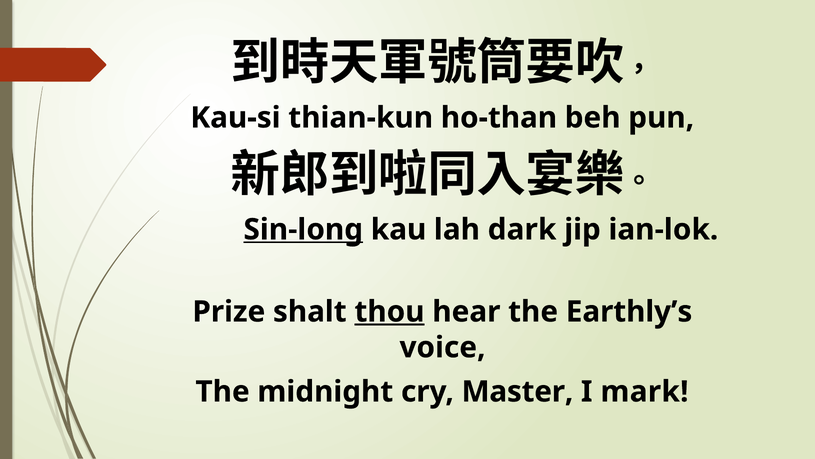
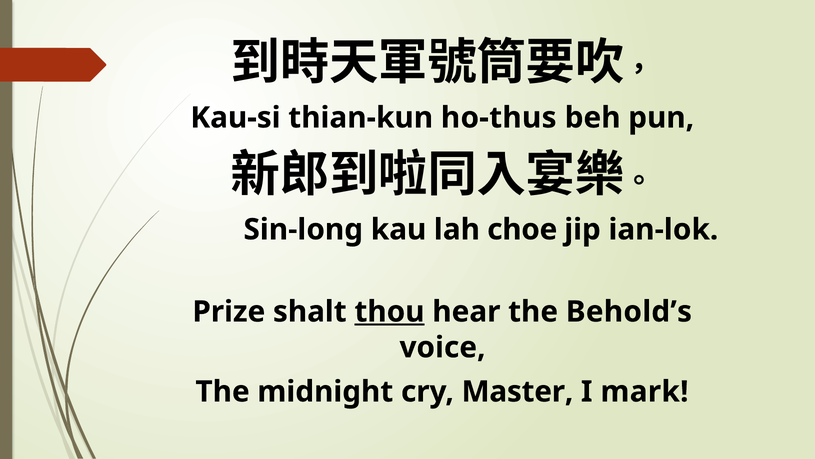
ho-than: ho-than -> ho-thus
Sin-long underline: present -> none
dark: dark -> choe
Earthly’s: Earthly’s -> Behold’s
